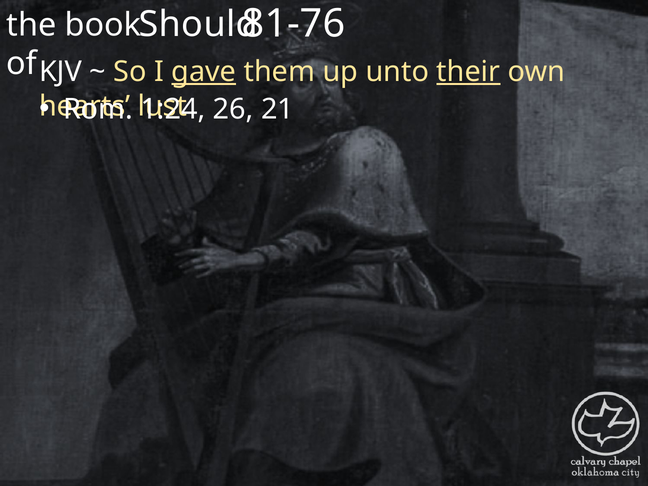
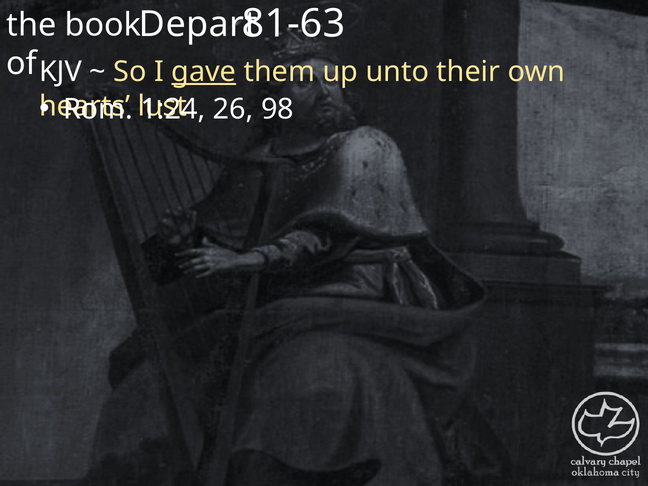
81-76: 81-76 -> 81-63
Should: Should -> Depart
their underline: present -> none
21: 21 -> 98
